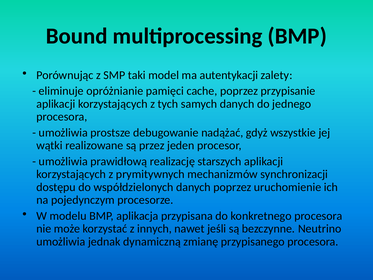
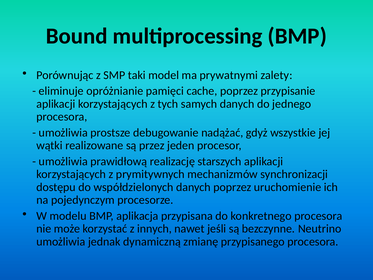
autentykacji: autentykacji -> prywatnymi
